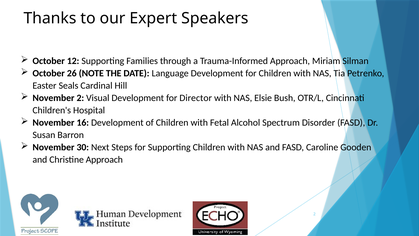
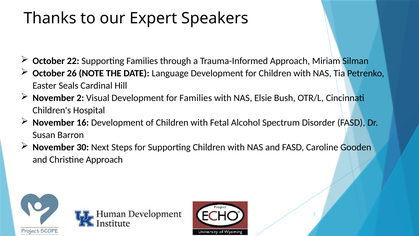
12: 12 -> 22
for Director: Director -> Families
